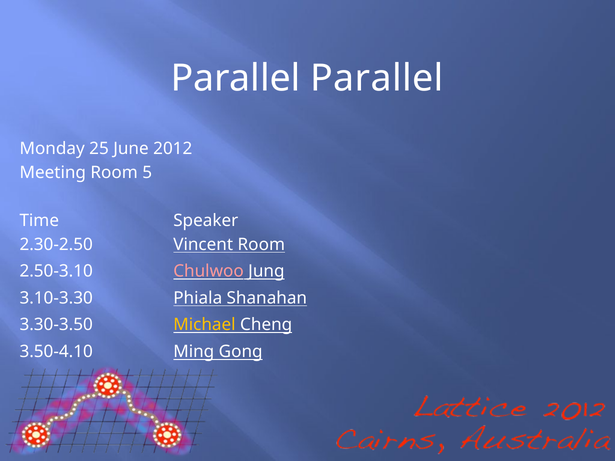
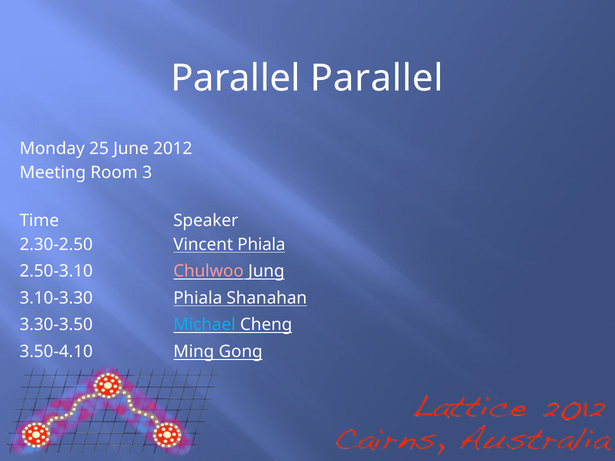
5: 5 -> 3
Vincent Room: Room -> Phiala
Michael colour: yellow -> light blue
